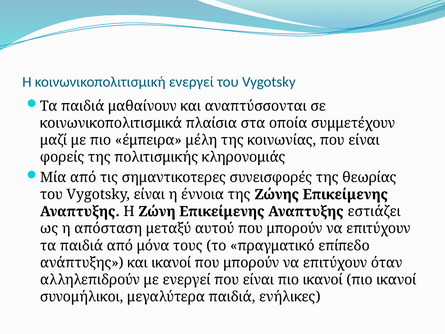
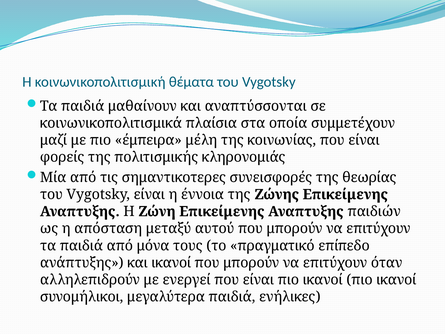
κοινωνικοπολιτισμική ενεργεί: ενεργεί -> θέματα
εστιάζει: εστιάζει -> παιδιών
